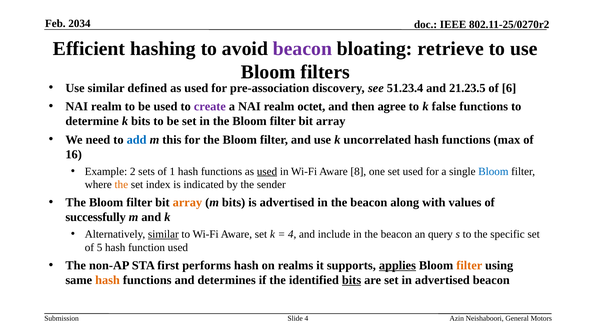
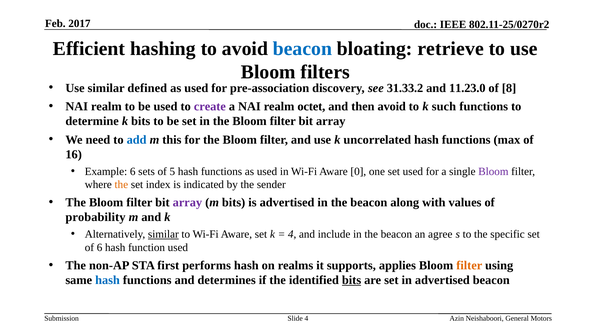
2034: 2034 -> 2017
beacon at (302, 49) colour: purple -> blue
51.23.4: 51.23.4 -> 31.33.2
21.23.5: 21.23.5 -> 11.23.0
6: 6 -> 8
then agree: agree -> avoid
false: false -> such
Example 2: 2 -> 6
1: 1 -> 5
used at (267, 172) underline: present -> none
8: 8 -> 0
Bloom at (493, 172) colour: blue -> purple
array at (187, 203) colour: orange -> purple
successfully: successfully -> probability
query: query -> agree
of 5: 5 -> 6
applies underline: present -> none
hash at (107, 280) colour: orange -> blue
